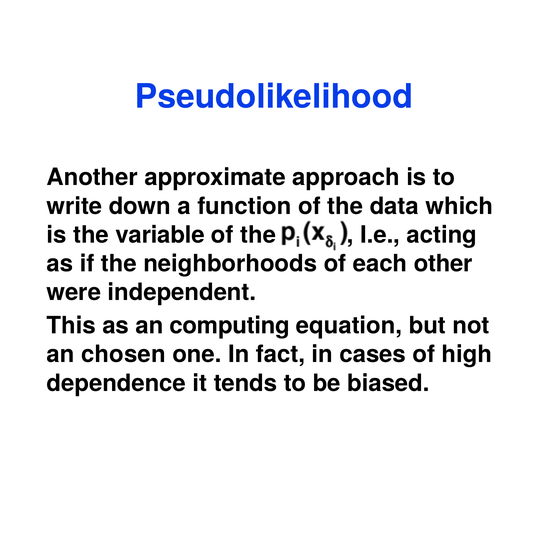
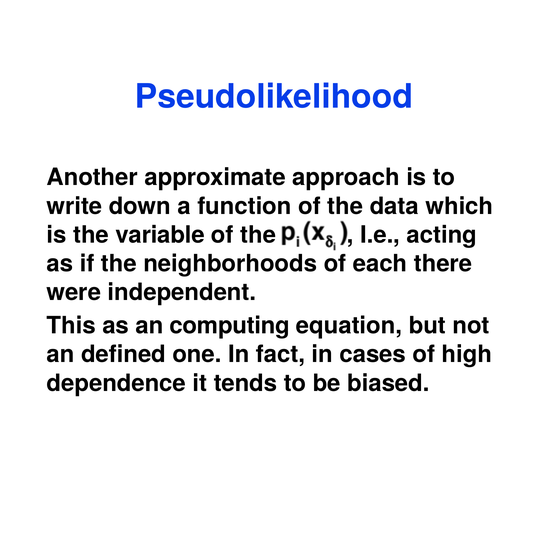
other: other -> there
chosen: chosen -> defined
